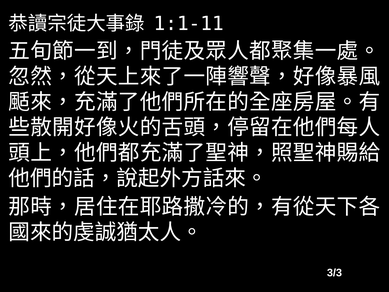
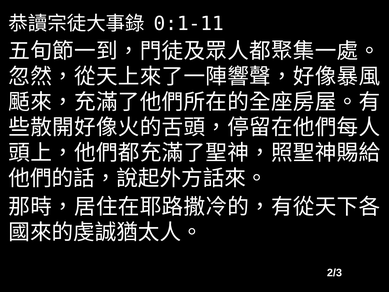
1:1-11: 1:1-11 -> 0:1-11
3/3: 3/3 -> 2/3
